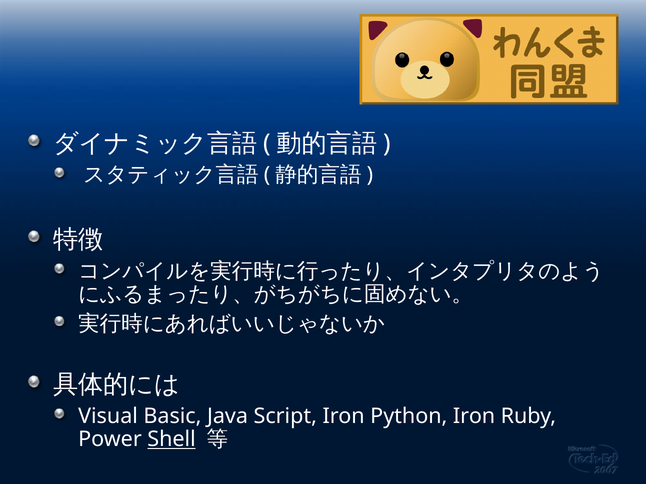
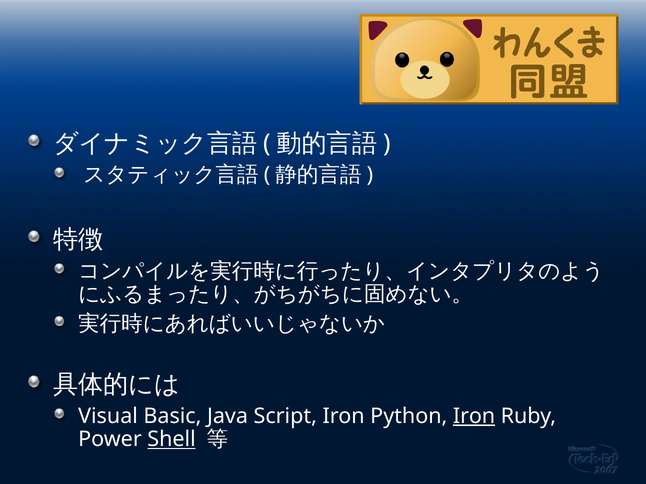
Iron at (474, 417) underline: none -> present
